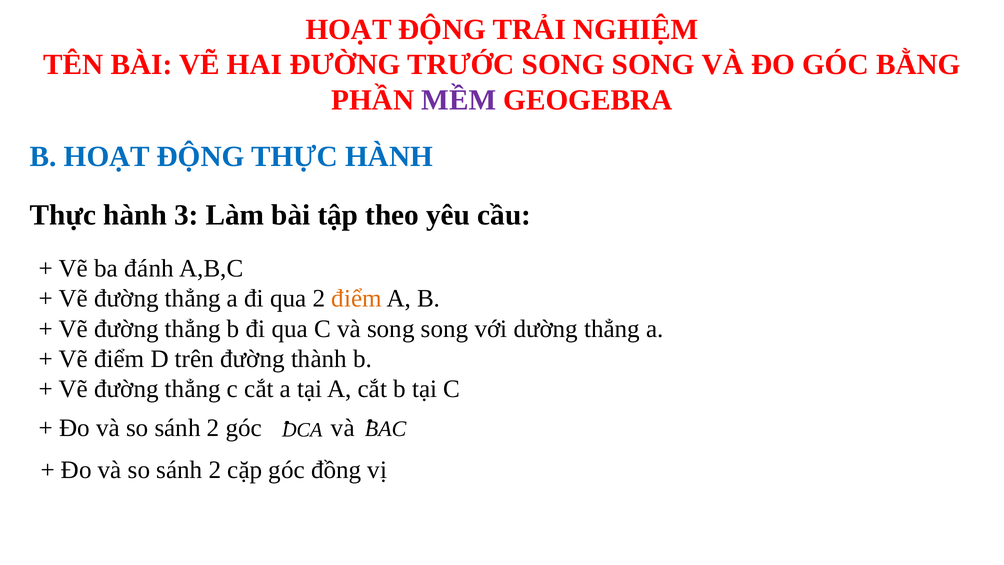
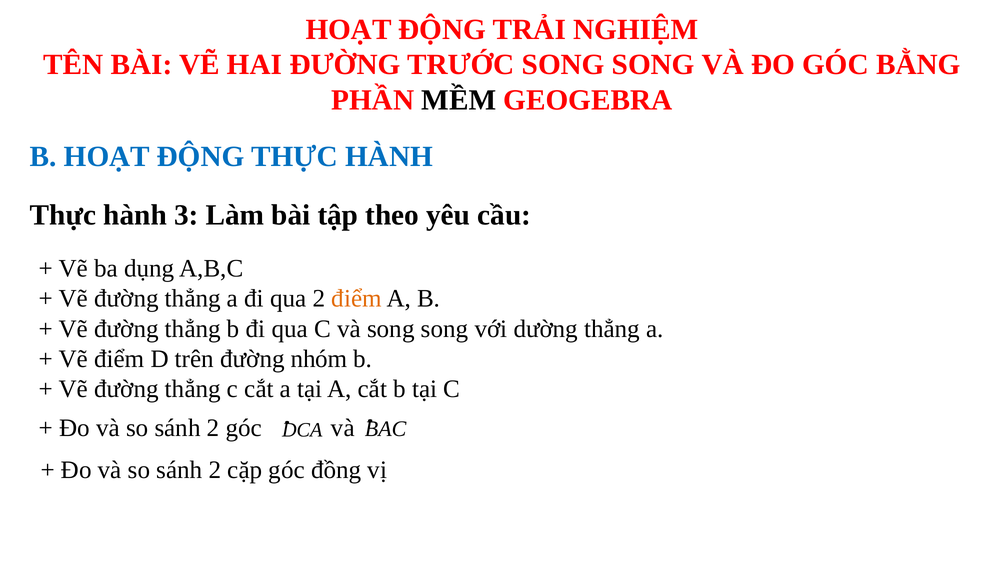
MỀM colour: purple -> black
đánh: đánh -> dụng
thành: thành -> nhóm
